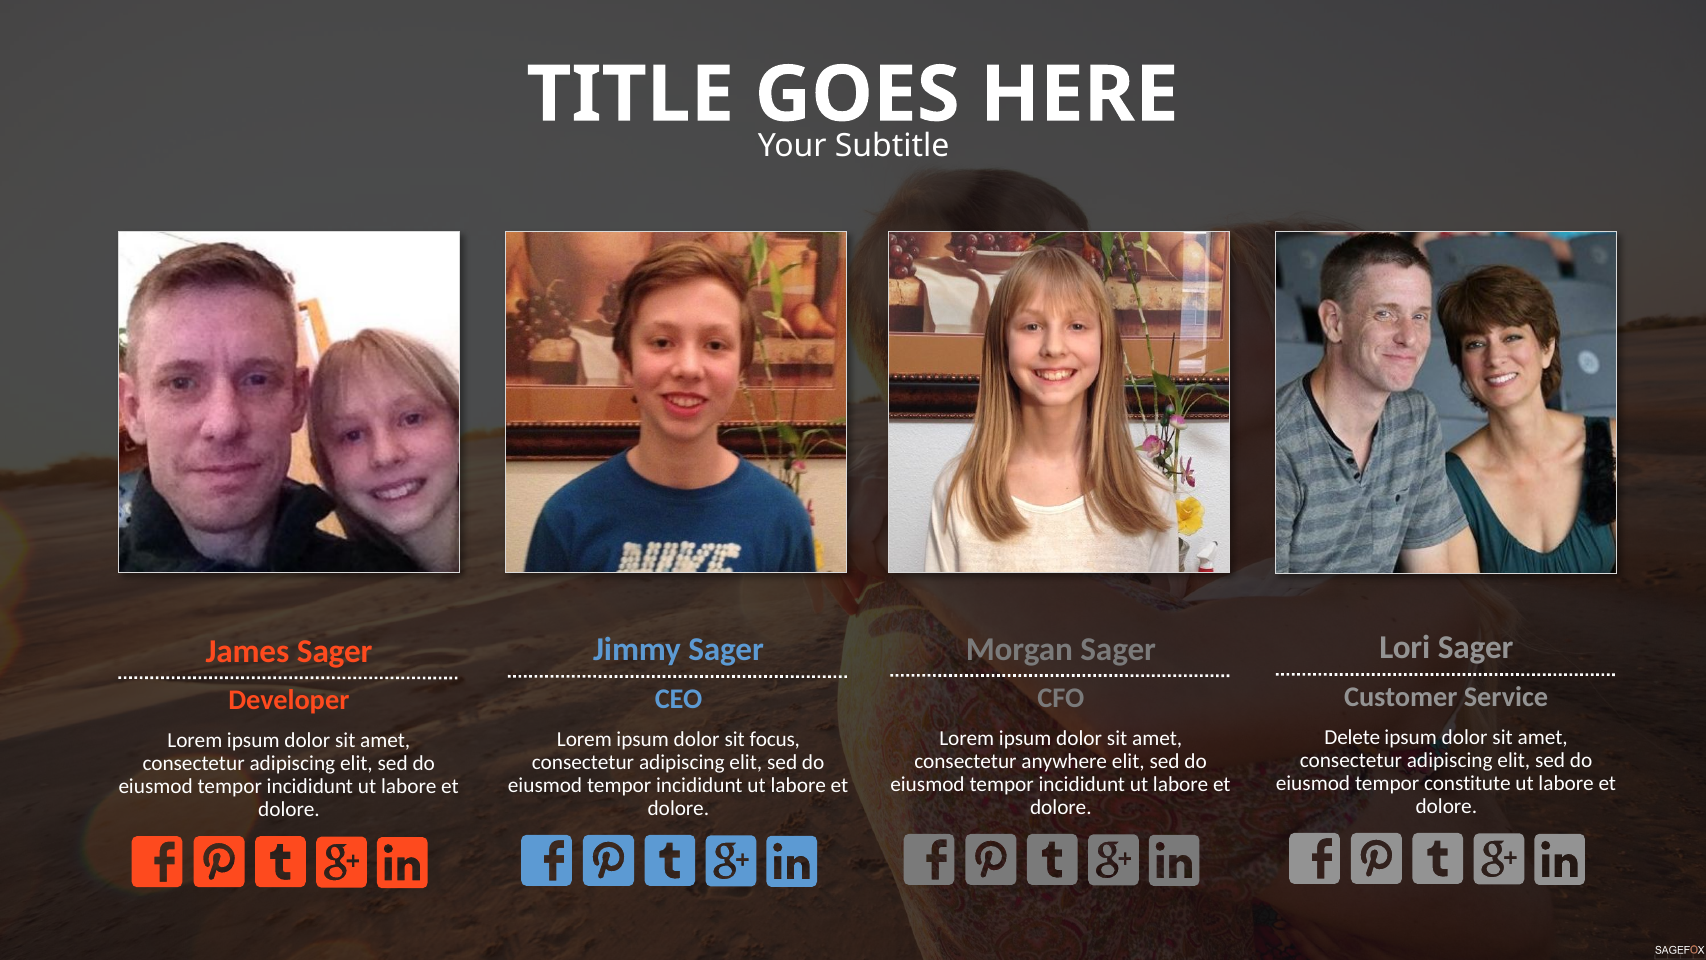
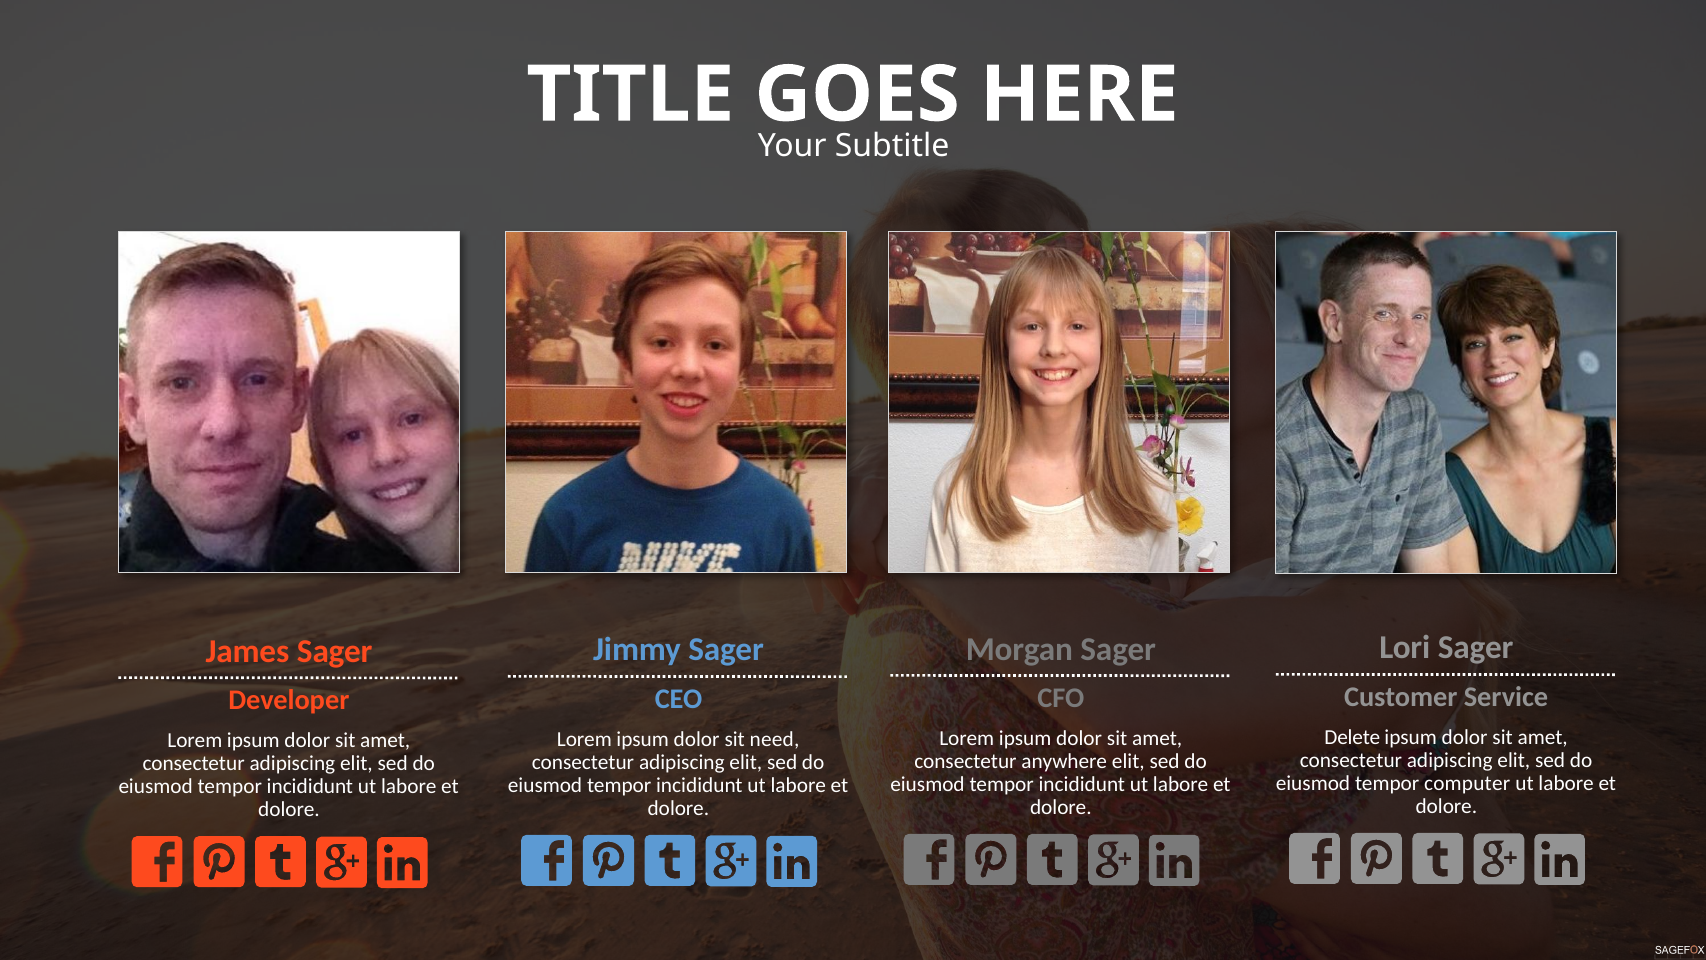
focus: focus -> need
constitute: constitute -> computer
